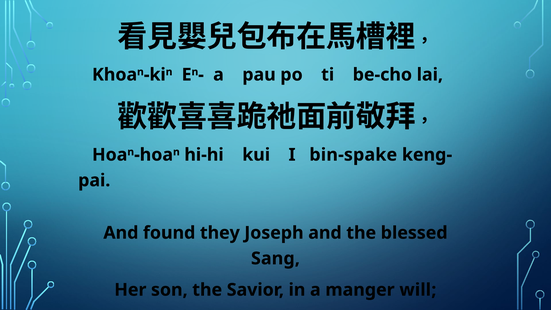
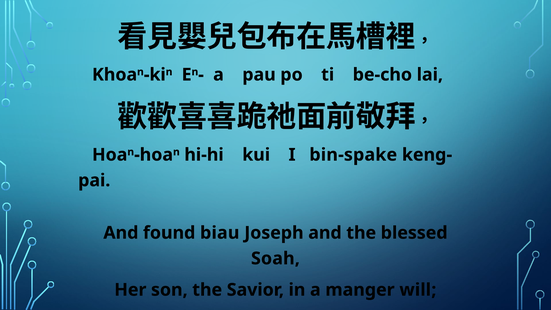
they: they -> biau
Sang: Sang -> Soah
